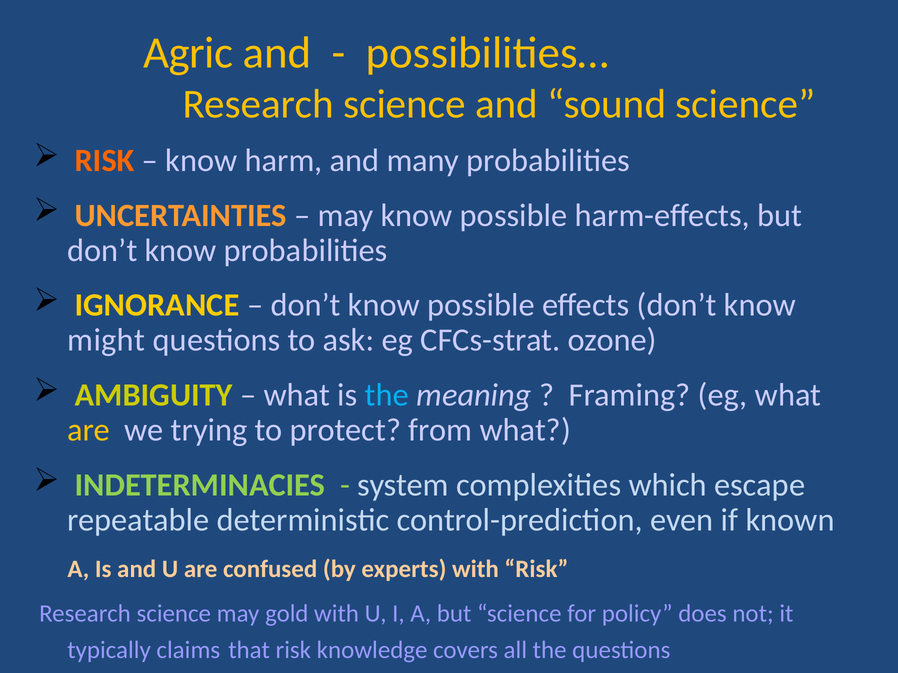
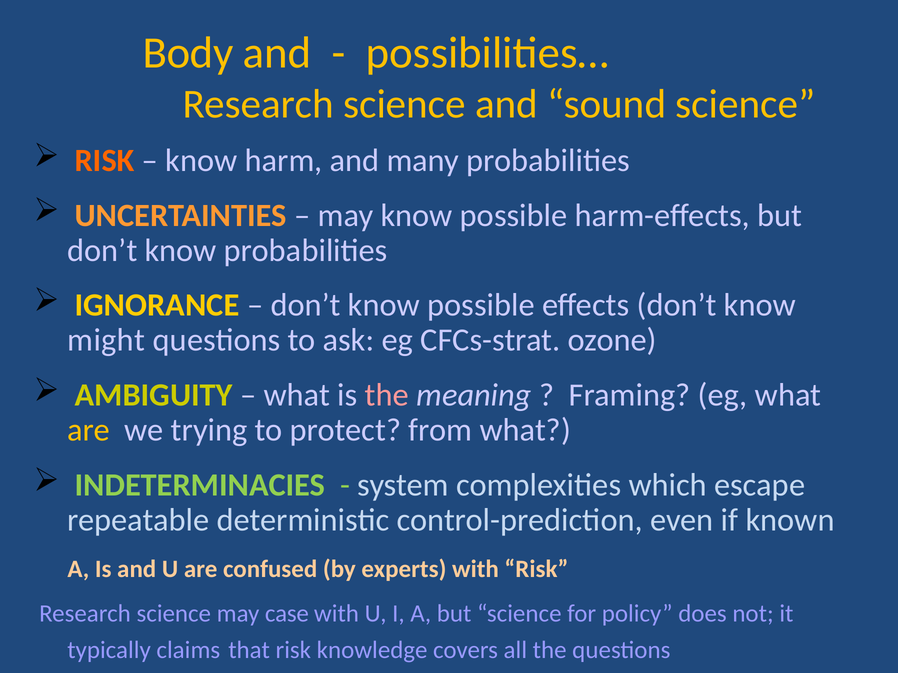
Agric: Agric -> Body
the at (387, 395) colour: light blue -> pink
gold: gold -> case
